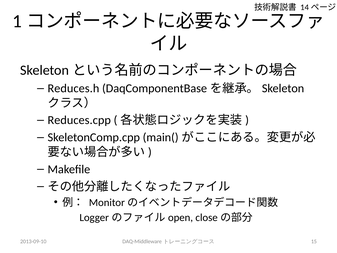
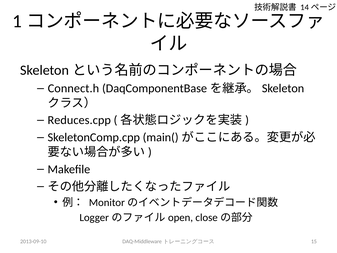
Reduces.h: Reduces.h -> Connect.h
